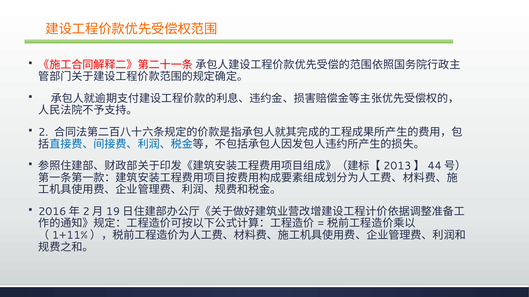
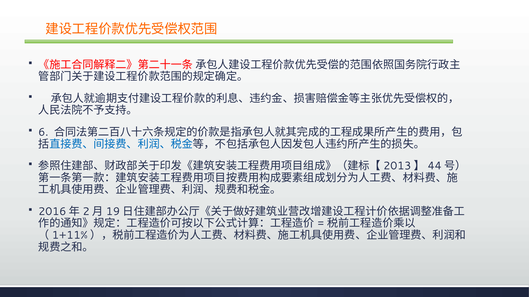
2: 2 -> 6
